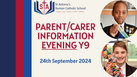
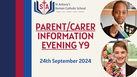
PARENT/CARER underline: none -> present
